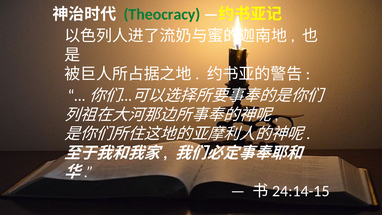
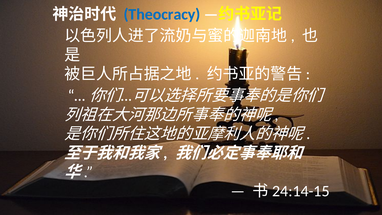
Theocracy colour: green -> blue
